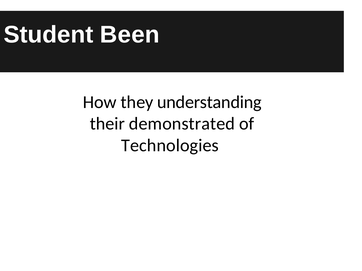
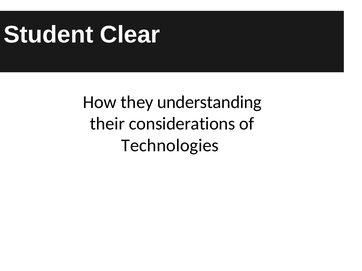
Been: Been -> Clear
demonstrated: demonstrated -> considerations
